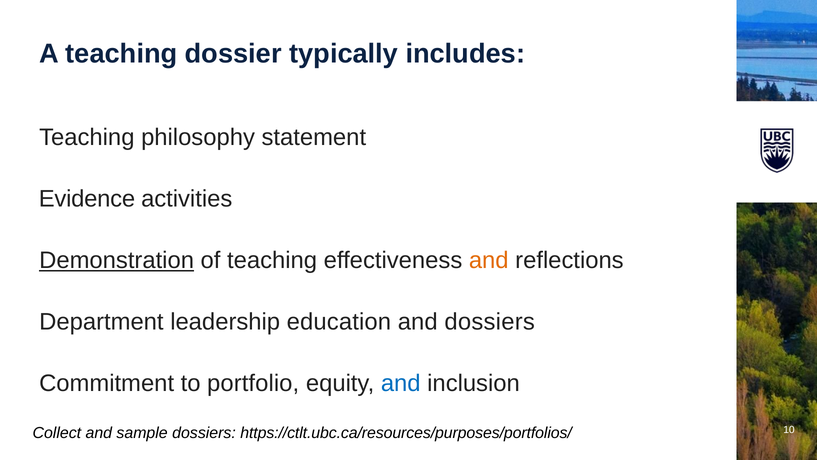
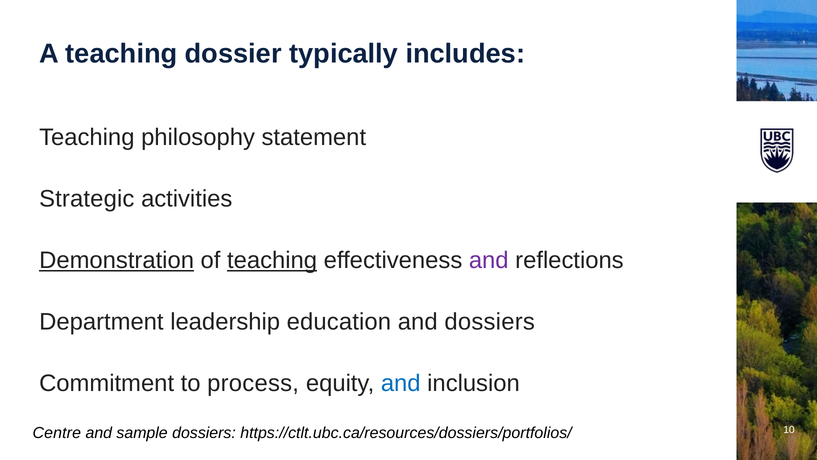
Evidence: Evidence -> Strategic
teaching at (272, 260) underline: none -> present
and at (489, 260) colour: orange -> purple
portfolio: portfolio -> process
Collect: Collect -> Centre
https://ctlt.ubc.ca/resources/purposes/portfolios/: https://ctlt.ubc.ca/resources/purposes/portfolios/ -> https://ctlt.ubc.ca/resources/dossiers/portfolios/
